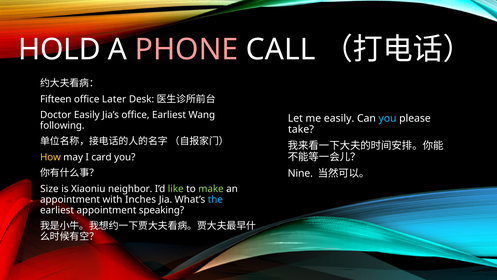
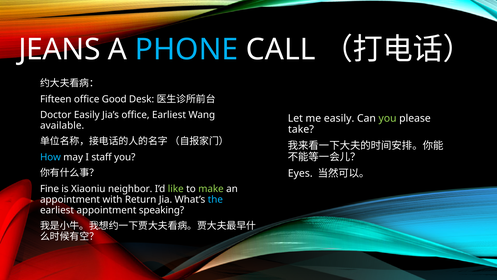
HOLD: HOLD -> JEANS
PHONE colour: pink -> light blue
Later: Later -> Good
you at (388, 118) colour: light blue -> light green
following: following -> available
How colour: yellow -> light blue
card: card -> staff
Nine: Nine -> Eyes
Size: Size -> Fine
Inches: Inches -> Return
